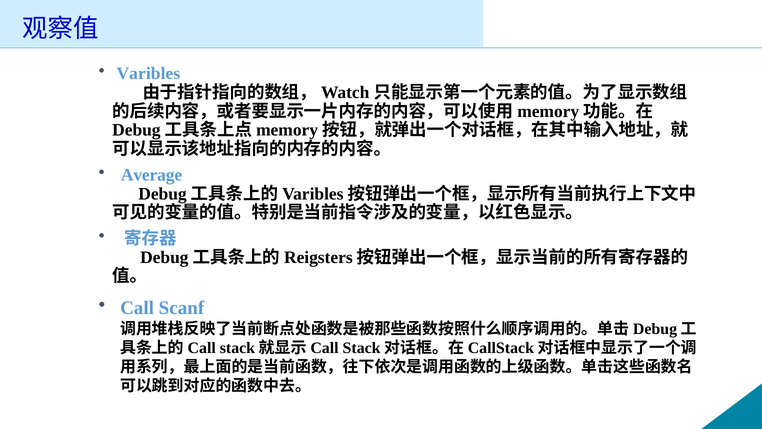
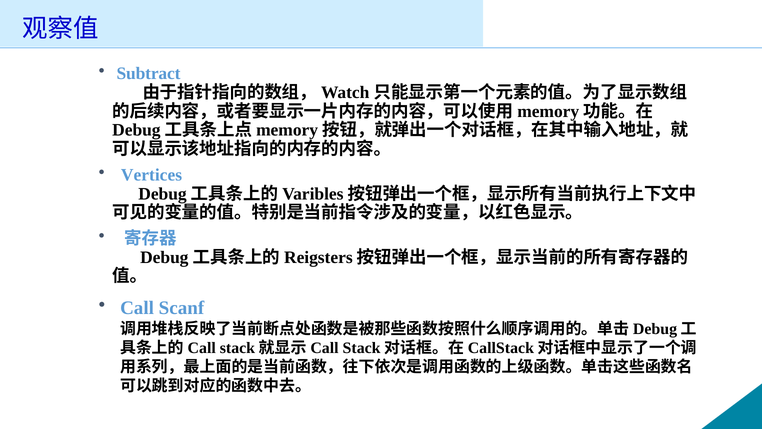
Varibles: Varibles -> Subtract
Average: Average -> Vertices
